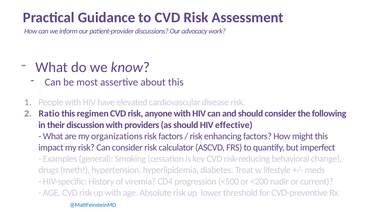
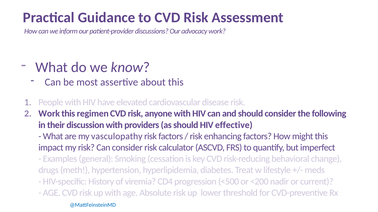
Ratio at (49, 114): Ratio -> Work
organizations: organizations -> vasculopathy
